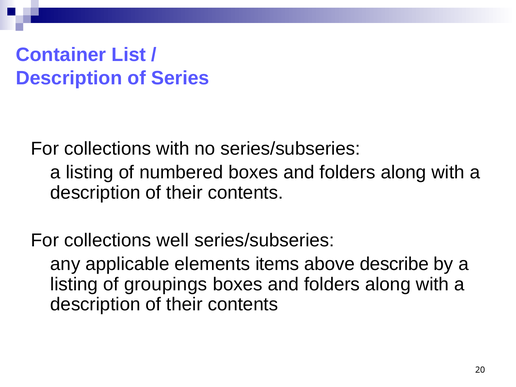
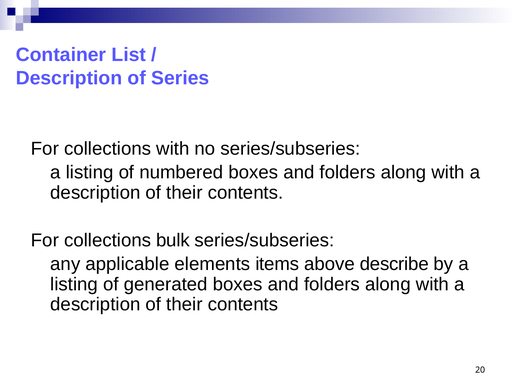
well: well -> bulk
groupings: groupings -> generated
